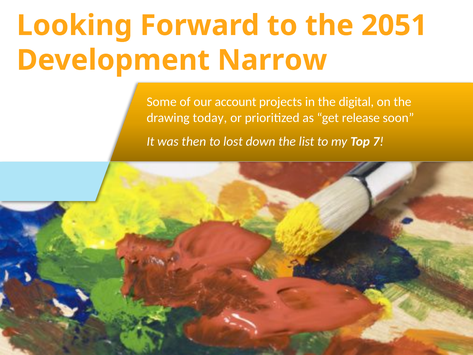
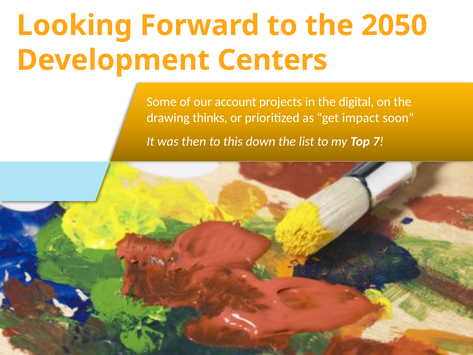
2051: 2051 -> 2050
Narrow: Narrow -> Centers
today: today -> thinks
release: release -> impact
lost: lost -> this
